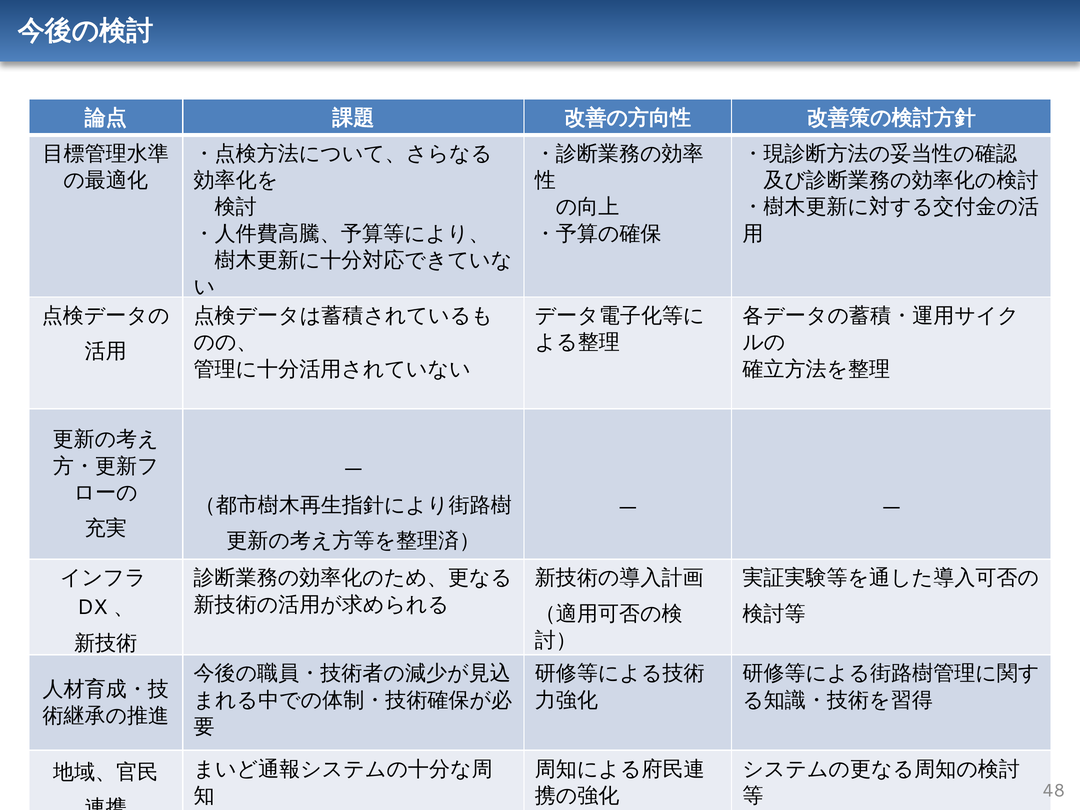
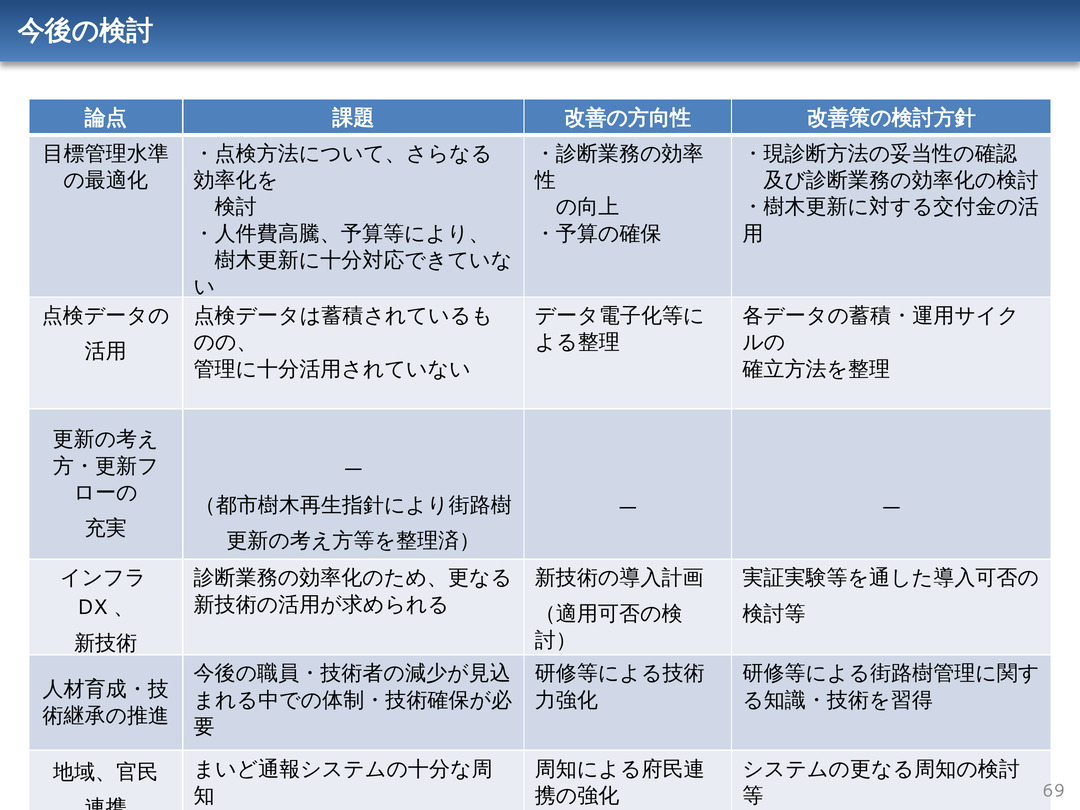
48: 48 -> 69
